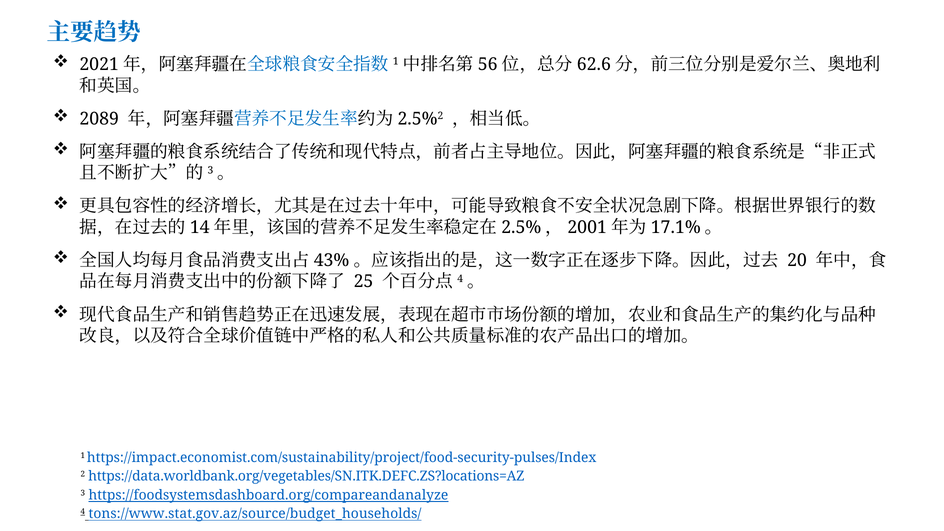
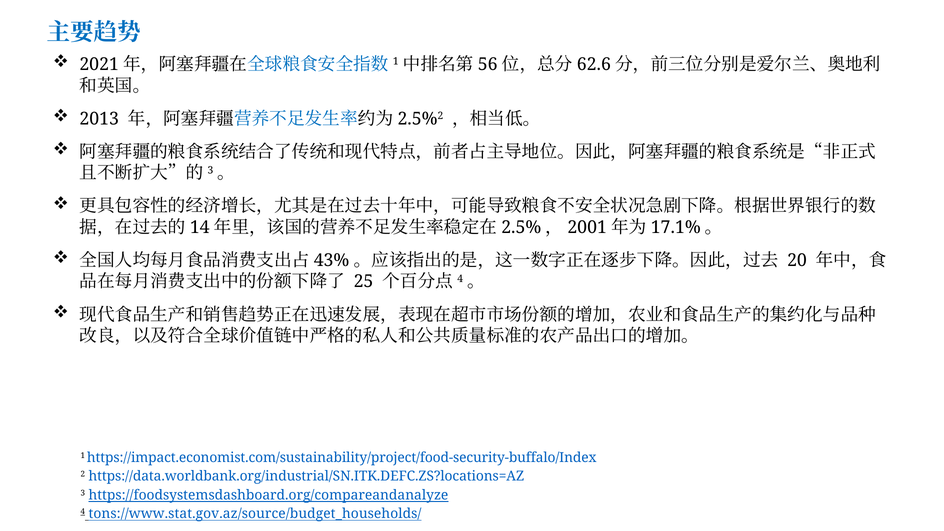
2089: 2089 -> 2013
https://impact.economist.com/sustainability/project/food-security-pulses/Index: https://impact.economist.com/sustainability/project/food-security-pulses/Index -> https://impact.economist.com/sustainability/project/food-security-buffalo/Index
https://data.worldbank.org/vegetables/SN.ITK.DEFC.ZS?locations=AZ: https://data.worldbank.org/vegetables/SN.ITK.DEFC.ZS?locations=AZ -> https://data.worldbank.org/industrial/SN.ITK.DEFC.ZS?locations=AZ
